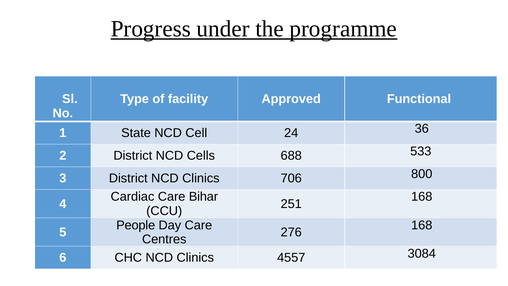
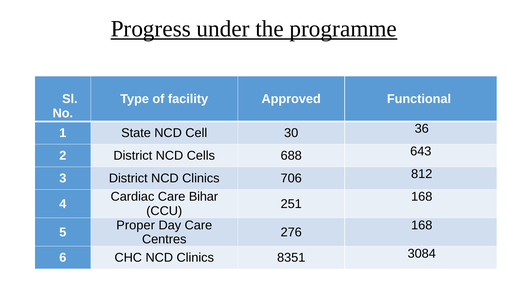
24: 24 -> 30
533: 533 -> 643
800: 800 -> 812
People: People -> Proper
4557: 4557 -> 8351
